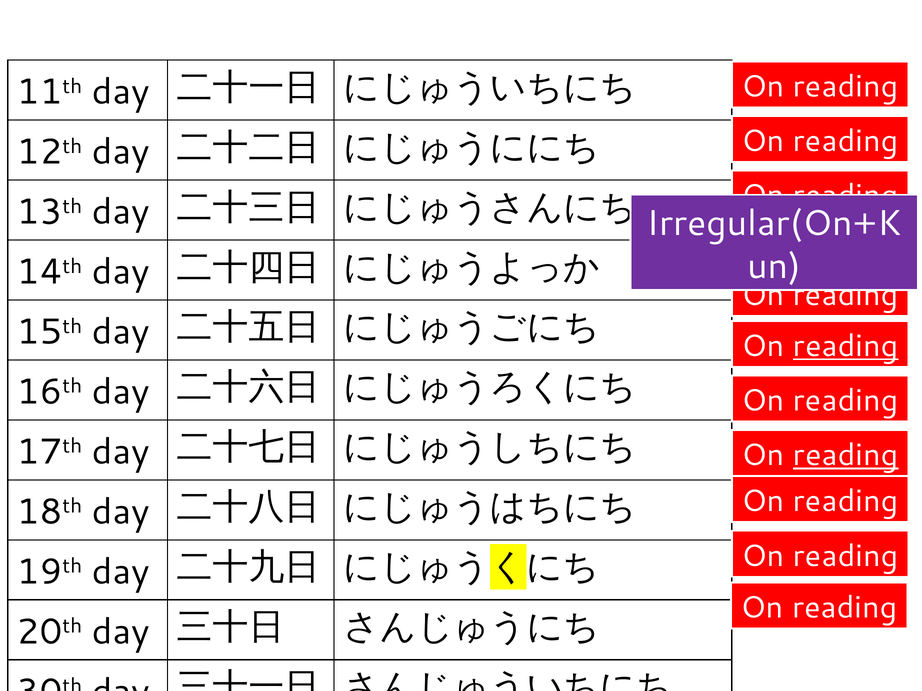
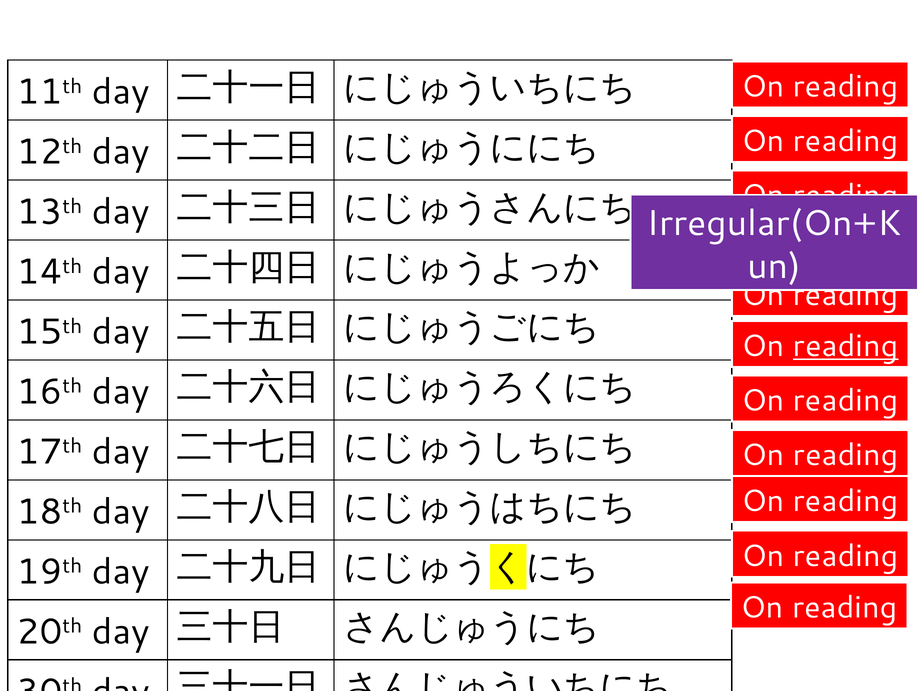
reading at (846, 456) underline: present -> none
